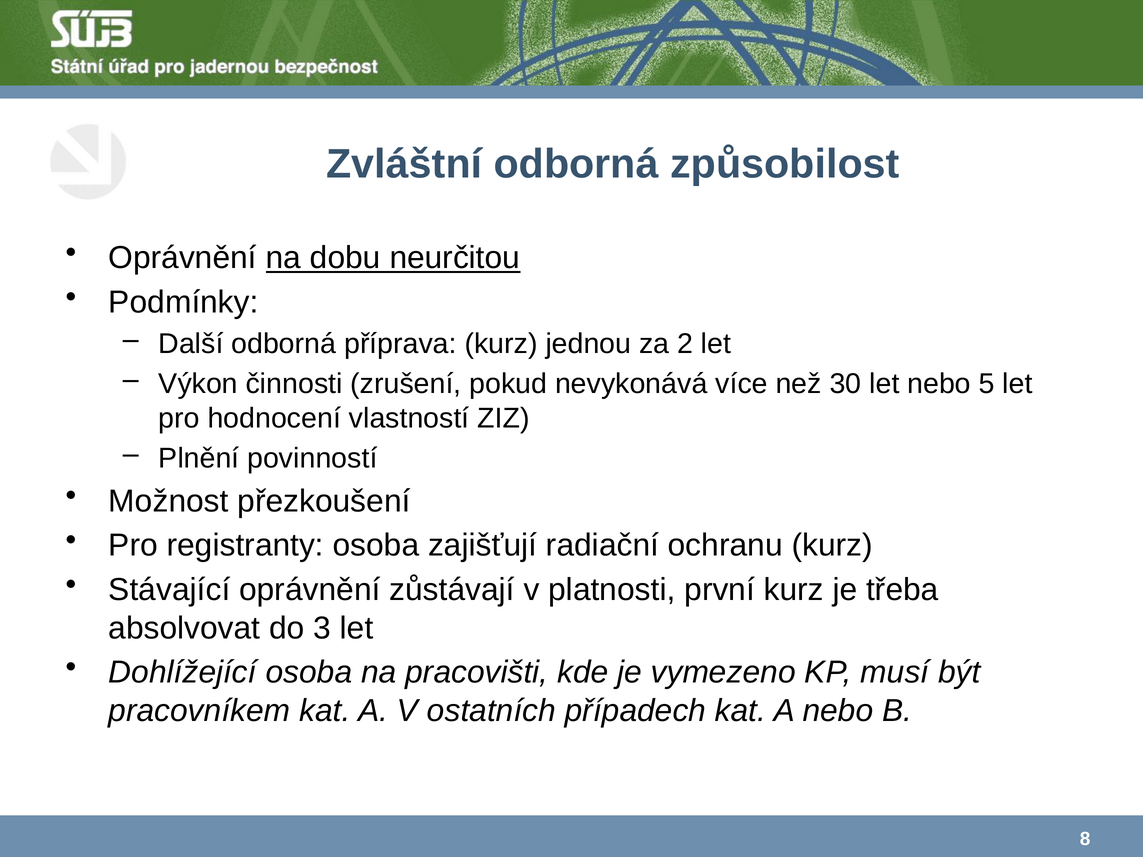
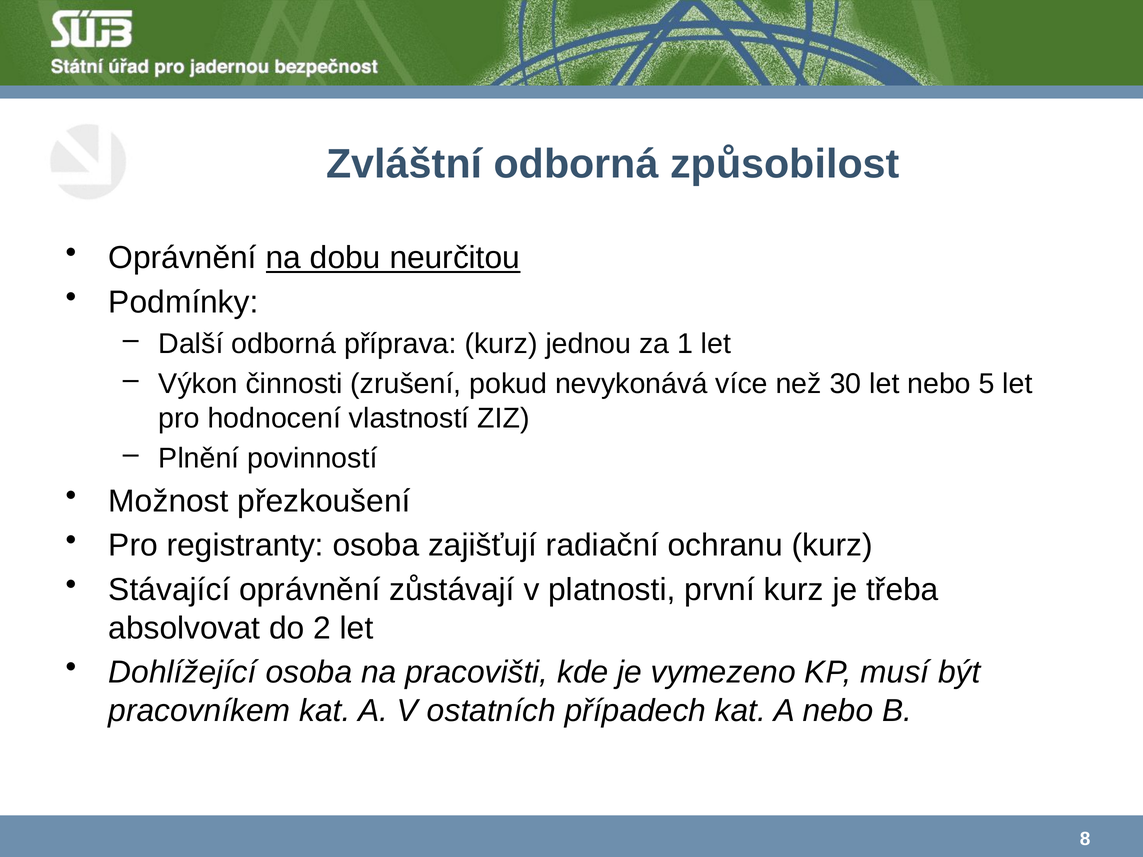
2: 2 -> 1
3: 3 -> 2
